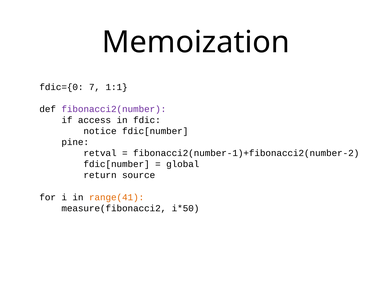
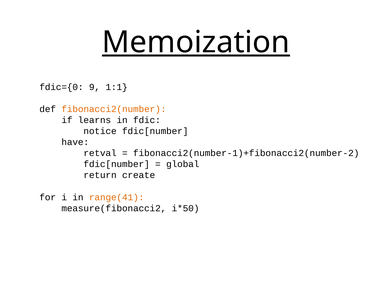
Memoization underline: none -> present
7: 7 -> 9
fibonacci2(number colour: purple -> orange
access: access -> learns
pine: pine -> have
source: source -> create
